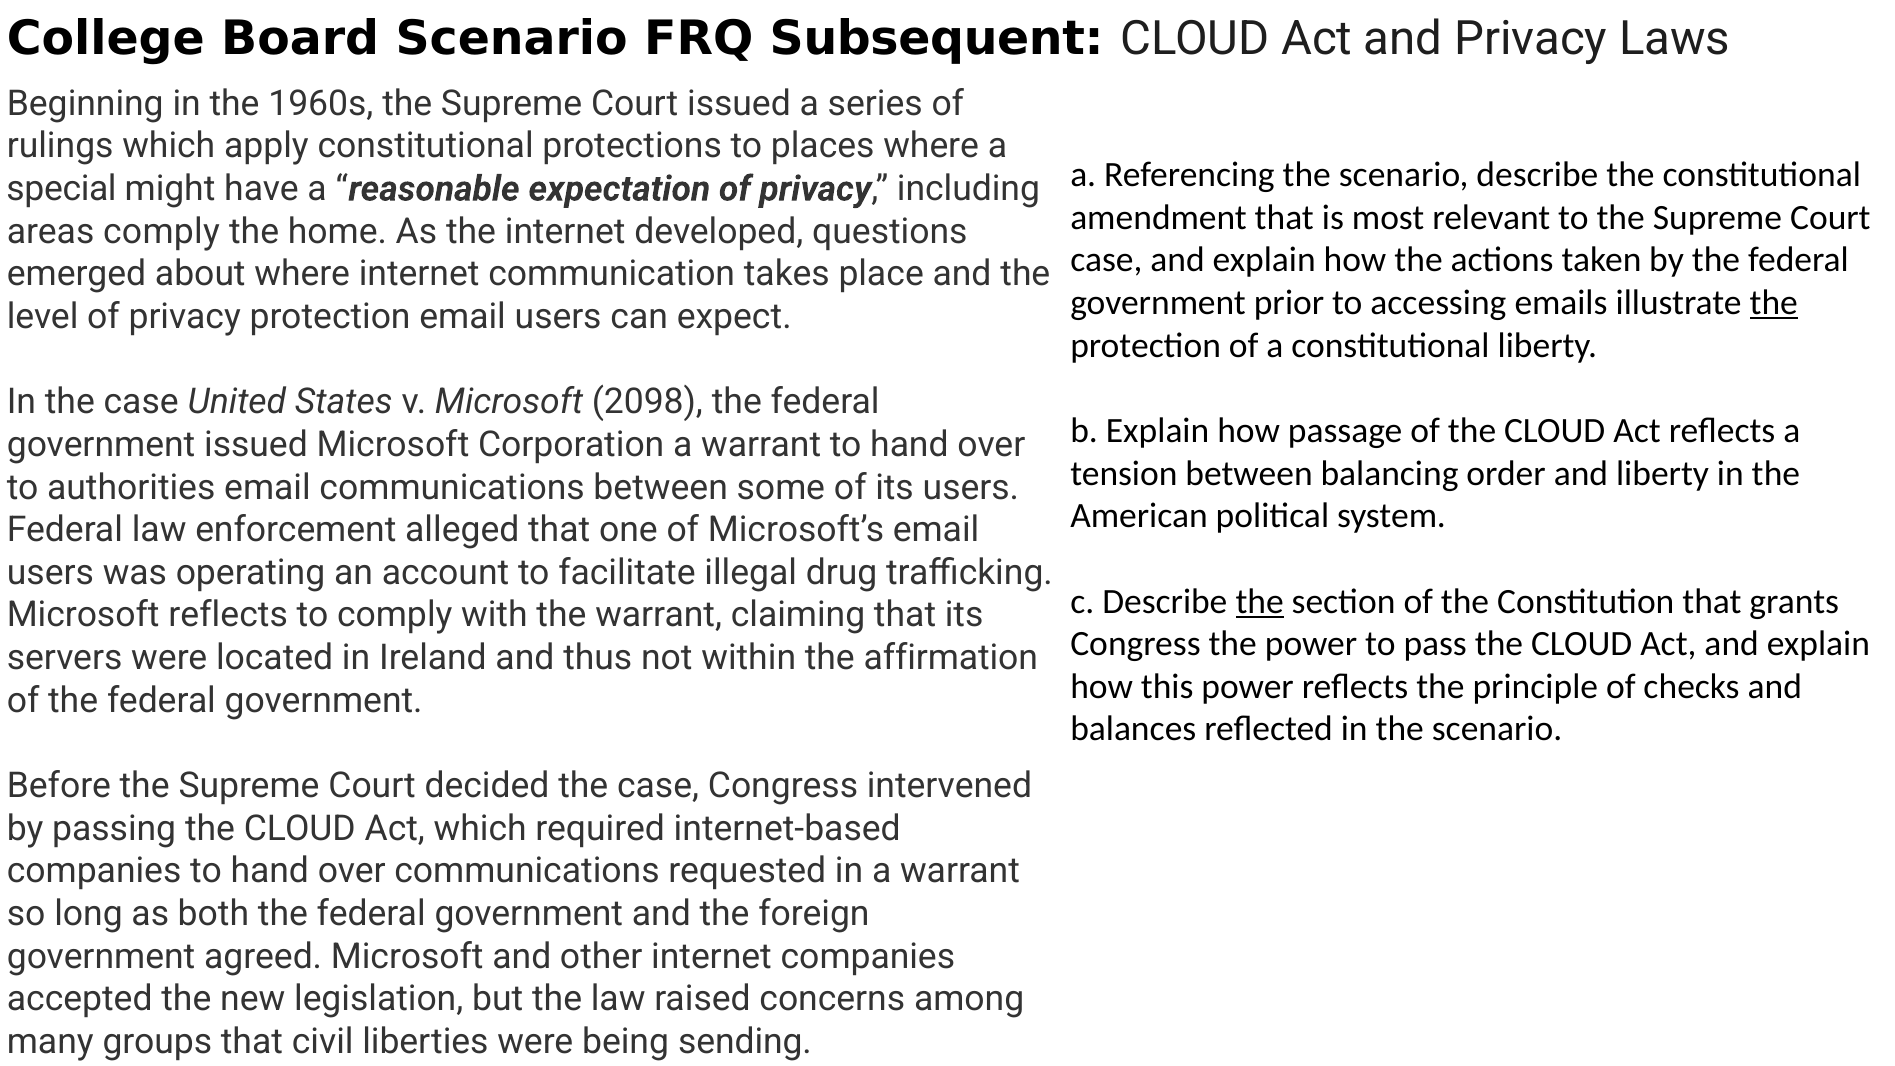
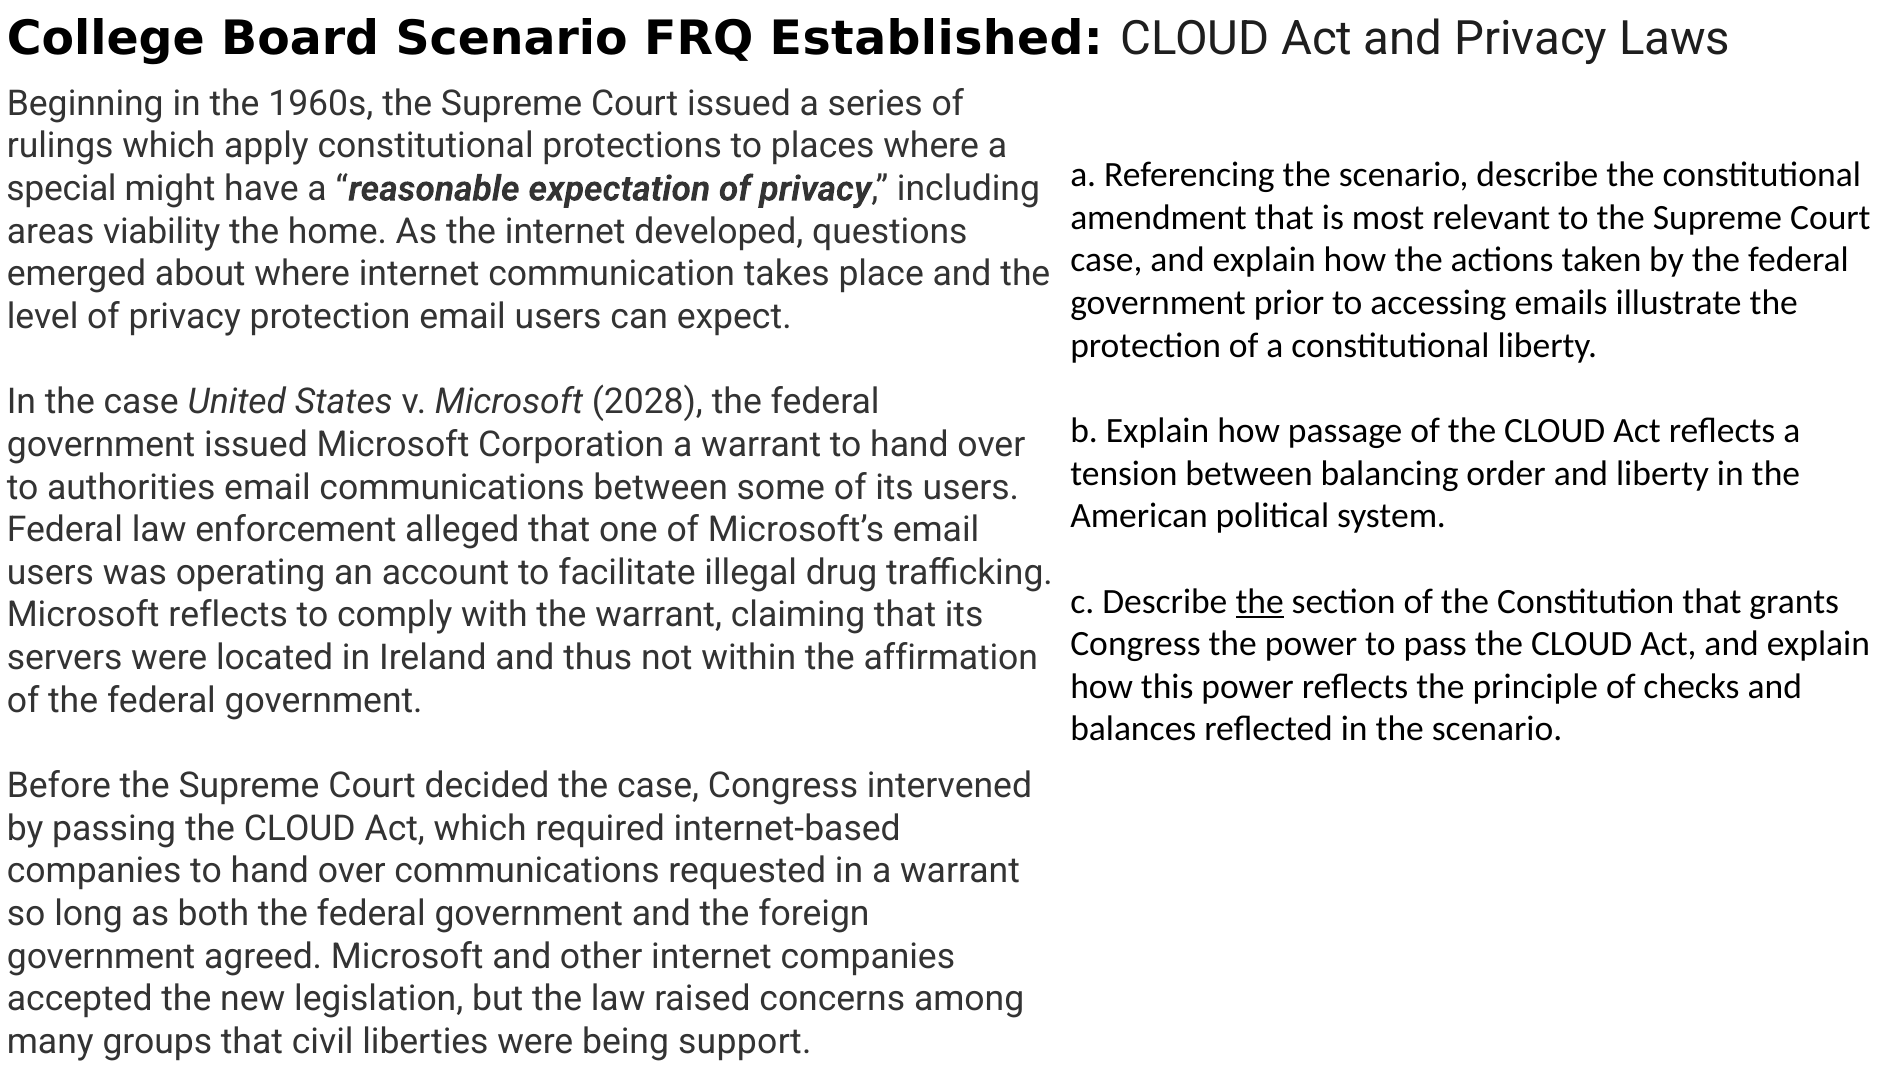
Subsequent: Subsequent -> Established
areas comply: comply -> viability
the at (1774, 303) underline: present -> none
2098: 2098 -> 2028
sending: sending -> support
